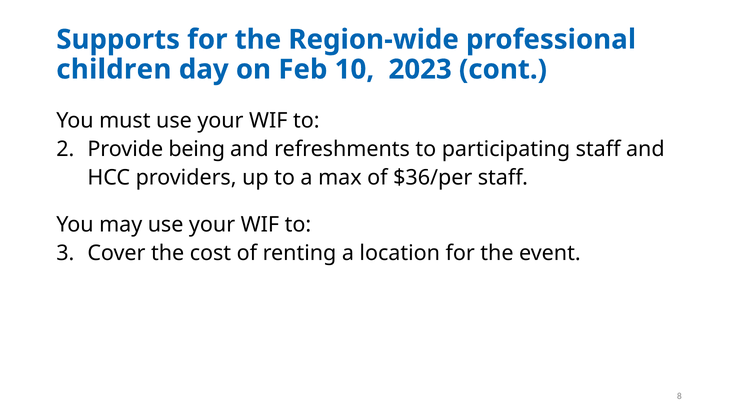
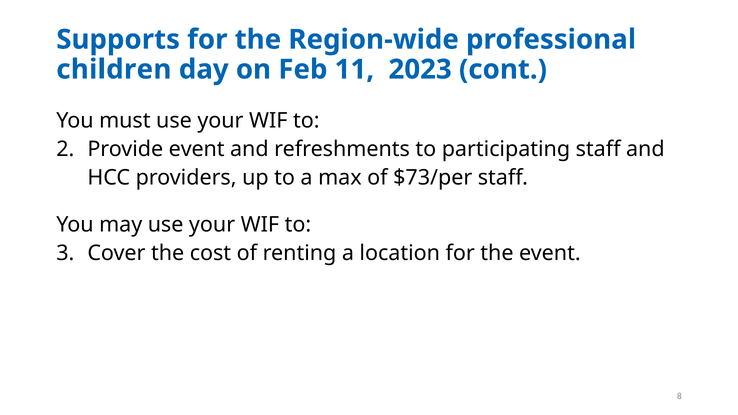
10: 10 -> 11
Provide being: being -> event
$36/per: $36/per -> $73/per
